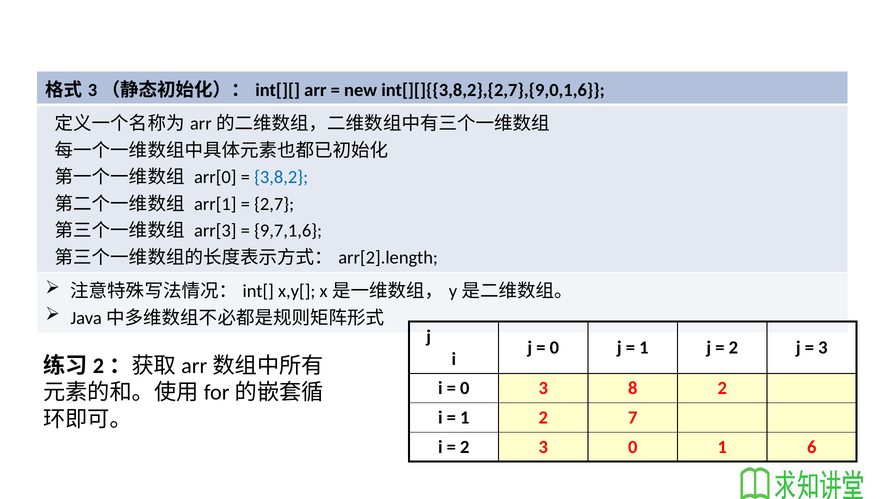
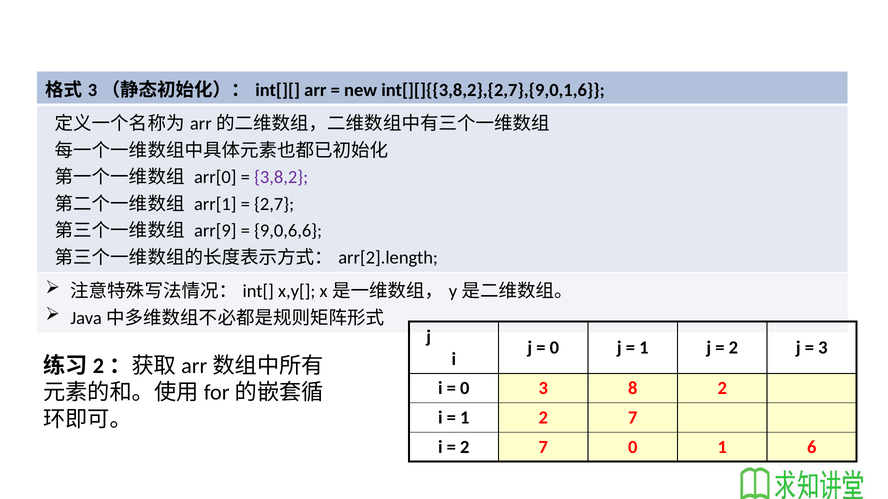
3,8,2 colour: blue -> purple
arr[3: arr[3 -> arr[9
9,7,1,6: 9,7,1,6 -> 9,0,6,6
3 at (543, 447): 3 -> 7
